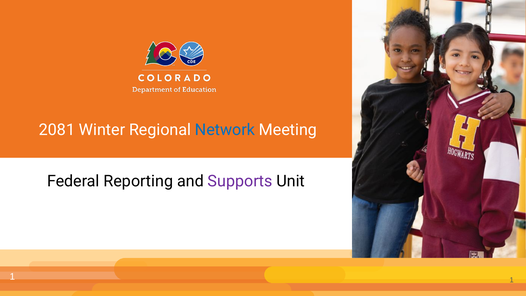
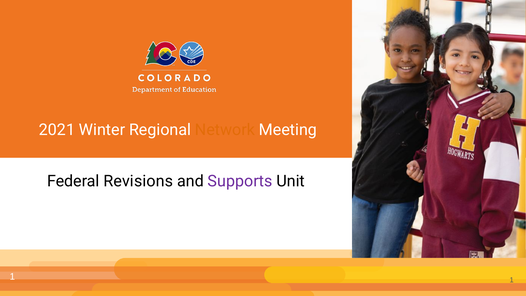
2081: 2081 -> 2021
Network colour: blue -> orange
Reporting: Reporting -> Revisions
